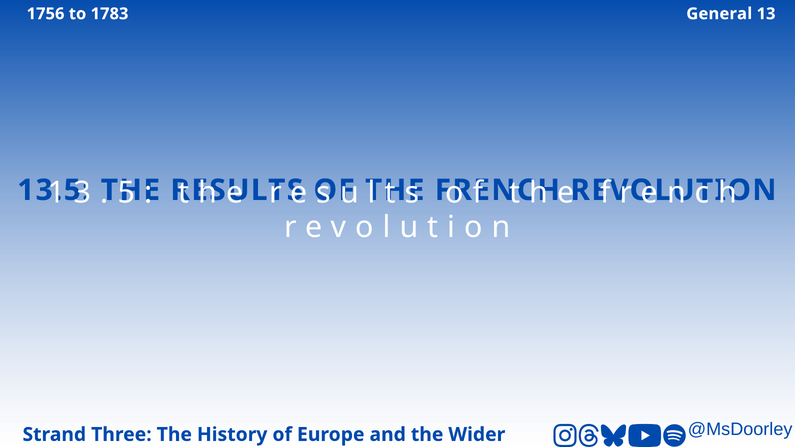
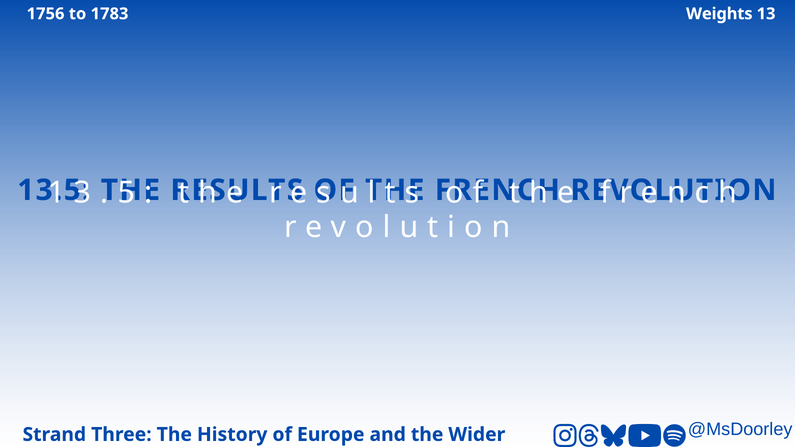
General: General -> Weights
